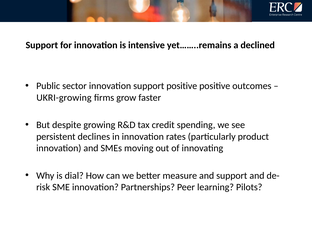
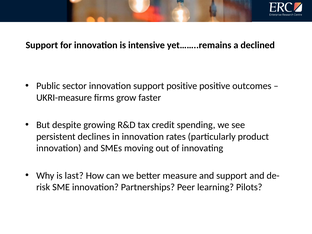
UKRI-growing: UKRI-growing -> UKRI-measure
dial: dial -> last
